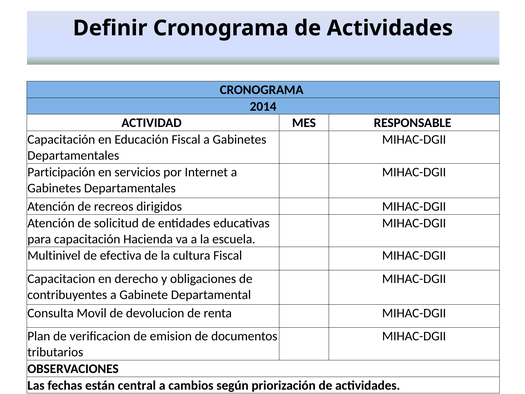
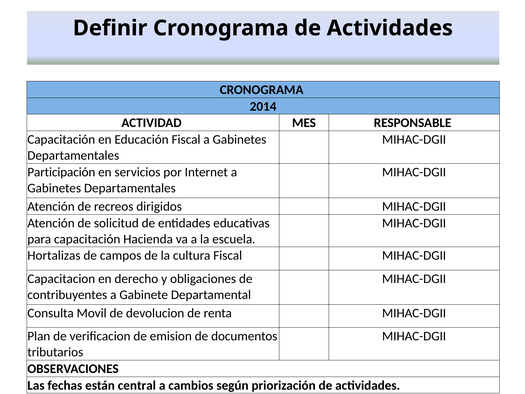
Multinivel: Multinivel -> Hortalizas
efectiva: efectiva -> campos
